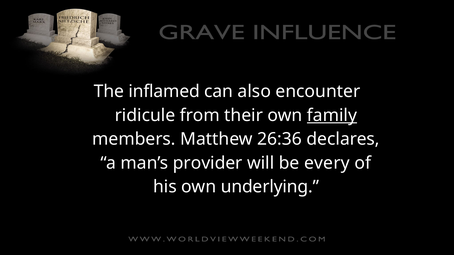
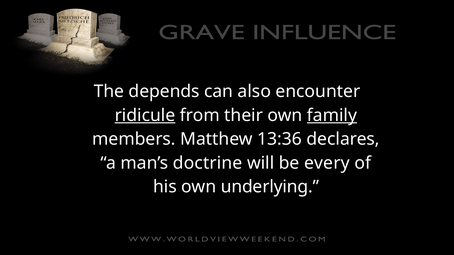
inflamed: inflamed -> depends
ridicule underline: none -> present
26:36: 26:36 -> 13:36
provider: provider -> doctrine
